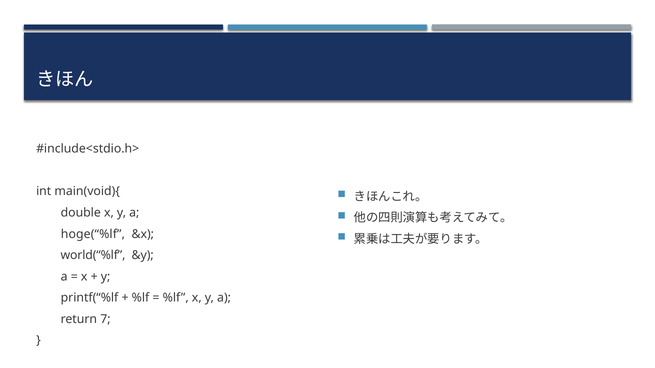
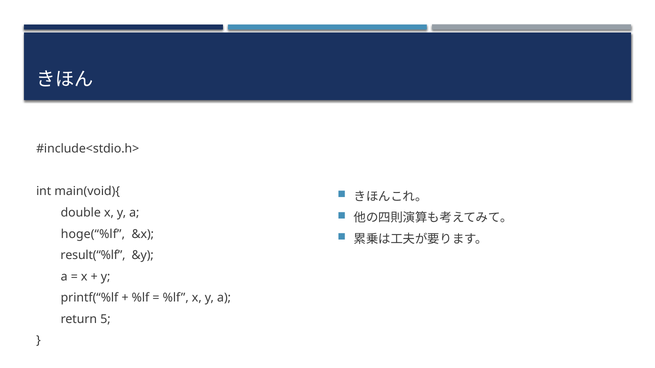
world(“%lf: world(“%lf -> result(“%lf
7: 7 -> 5
